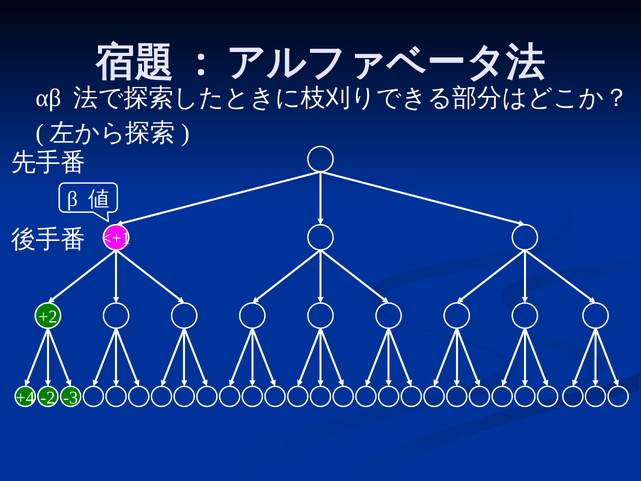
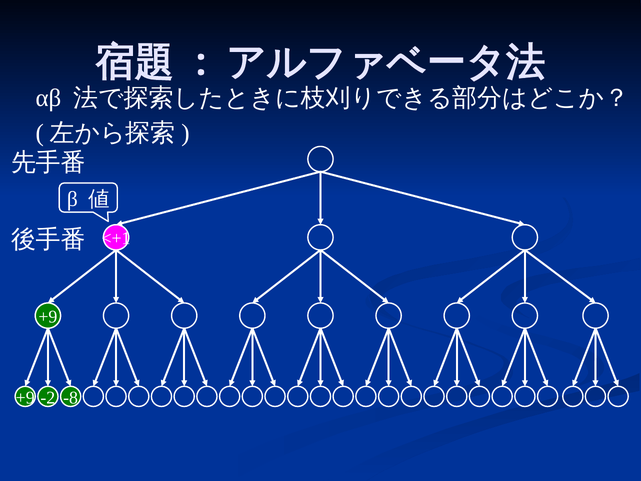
+2 at (48, 317): +2 -> +9
+4 at (25, 397): +4 -> +9
-3: -3 -> -8
